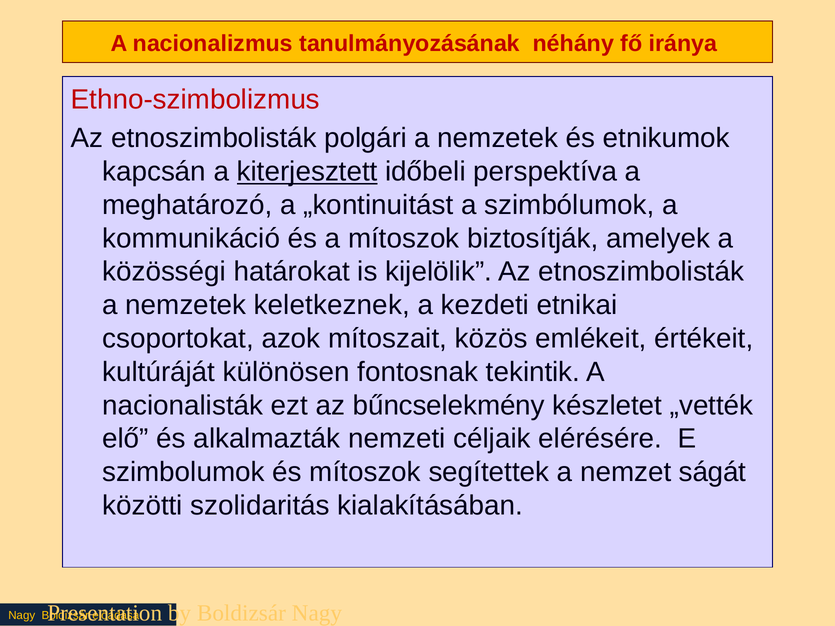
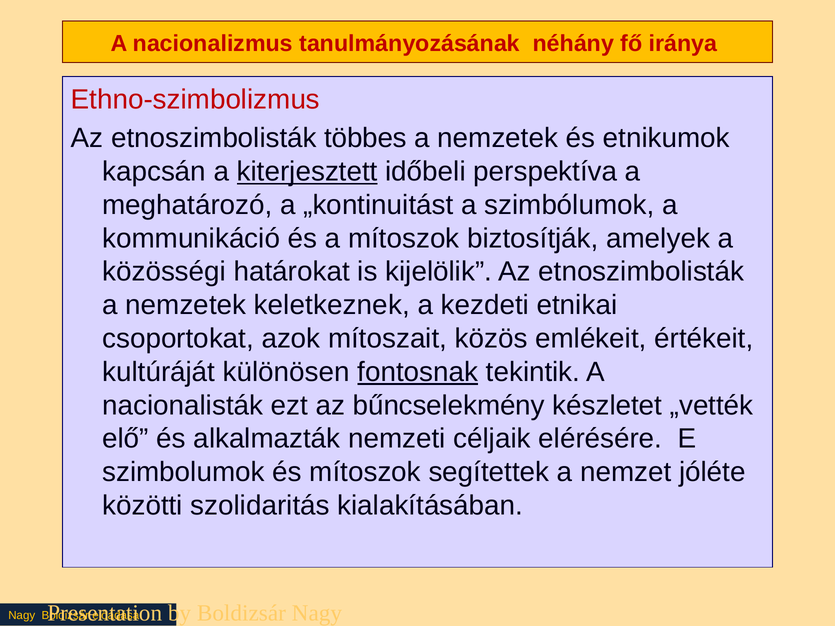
polgári: polgári -> többes
fontosnak underline: none -> present
ságát: ságát -> jóléte
